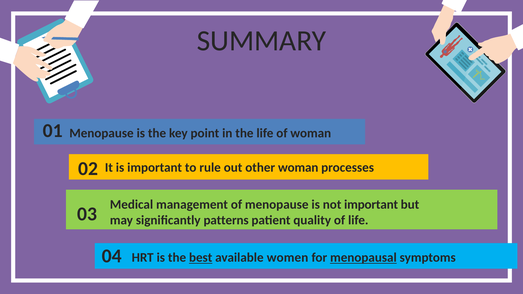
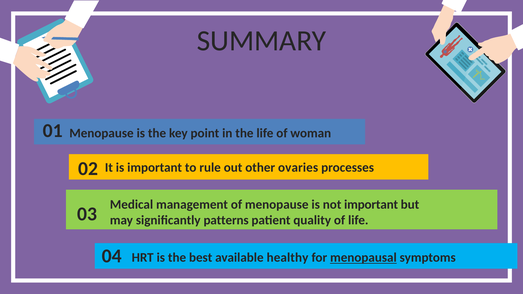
other woman: woman -> ovaries
best underline: present -> none
women: women -> healthy
